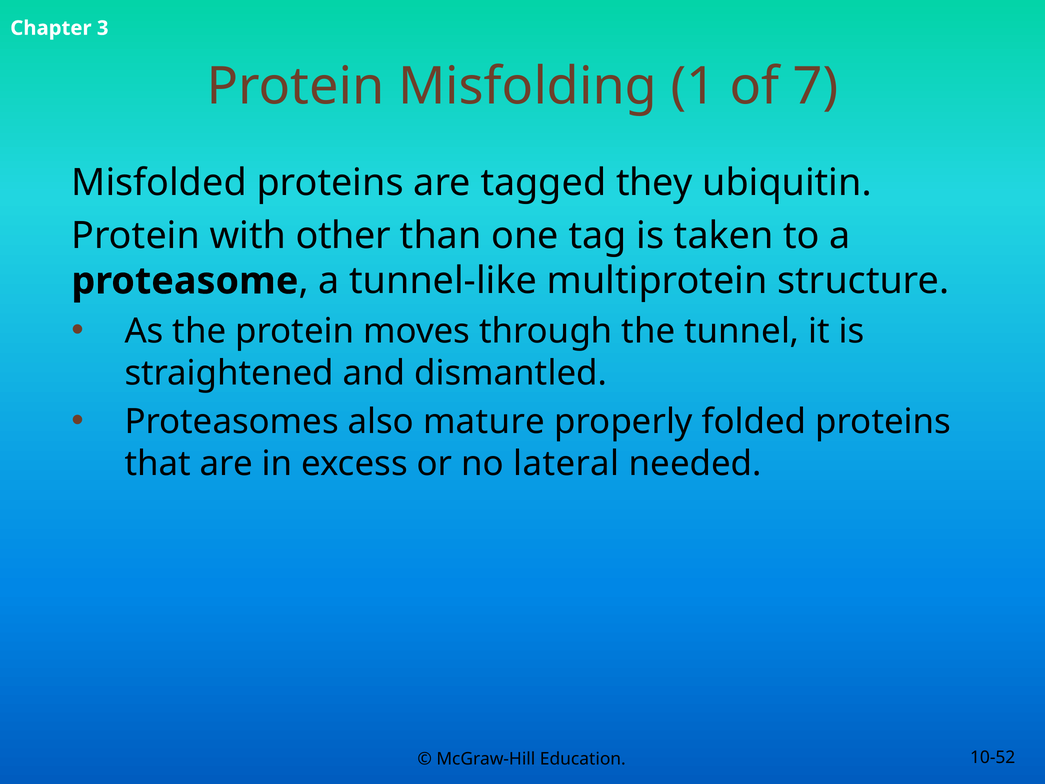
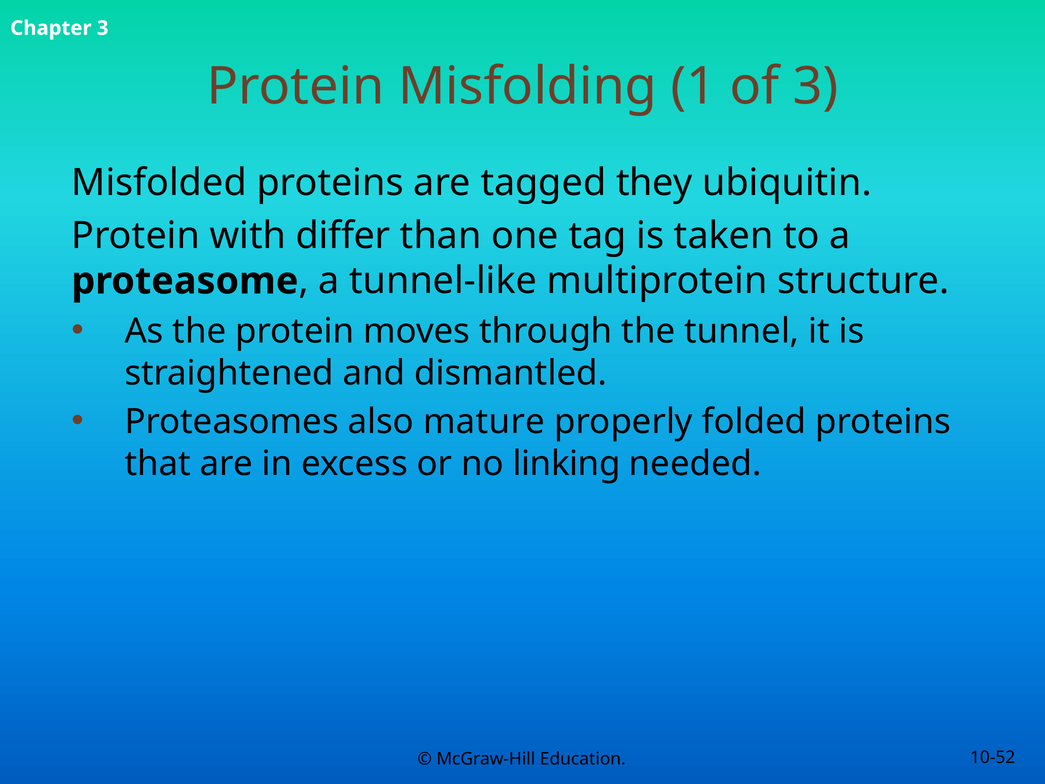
of 7: 7 -> 3
other: other -> differ
lateral: lateral -> linking
